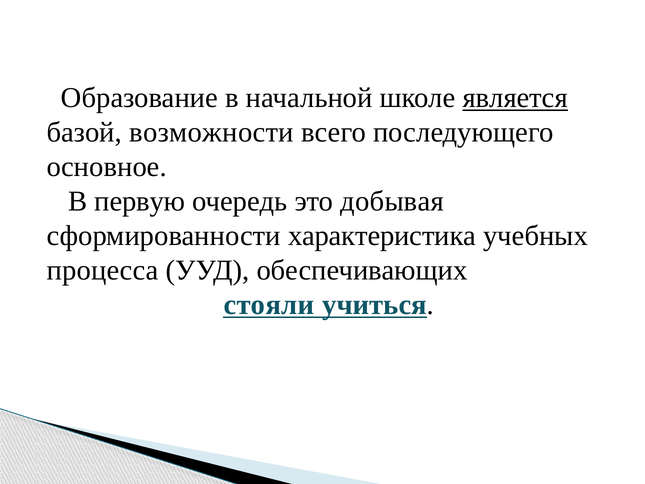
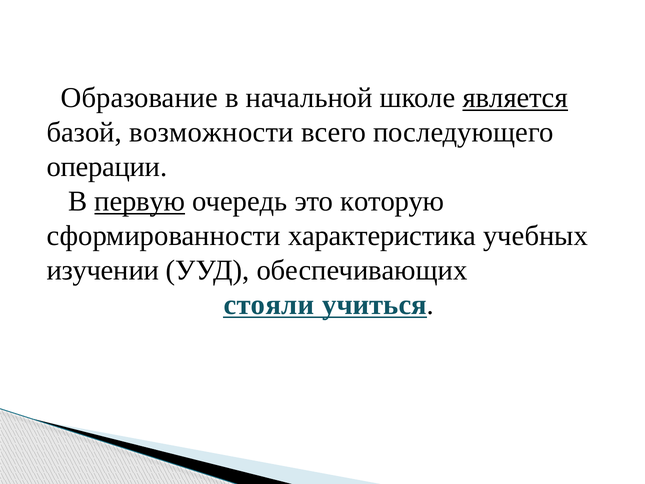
основное: основное -> операции
первую underline: none -> present
добывая: добывая -> которую
процесса: процесса -> изучении
